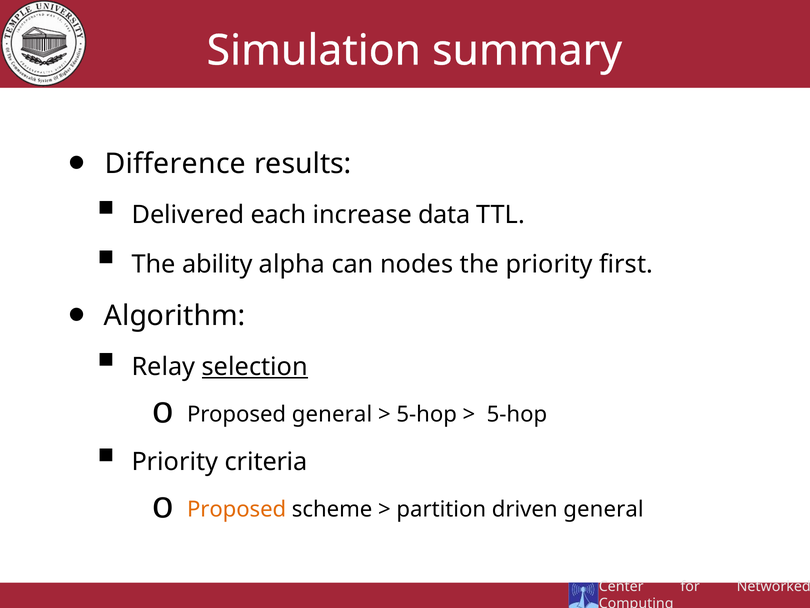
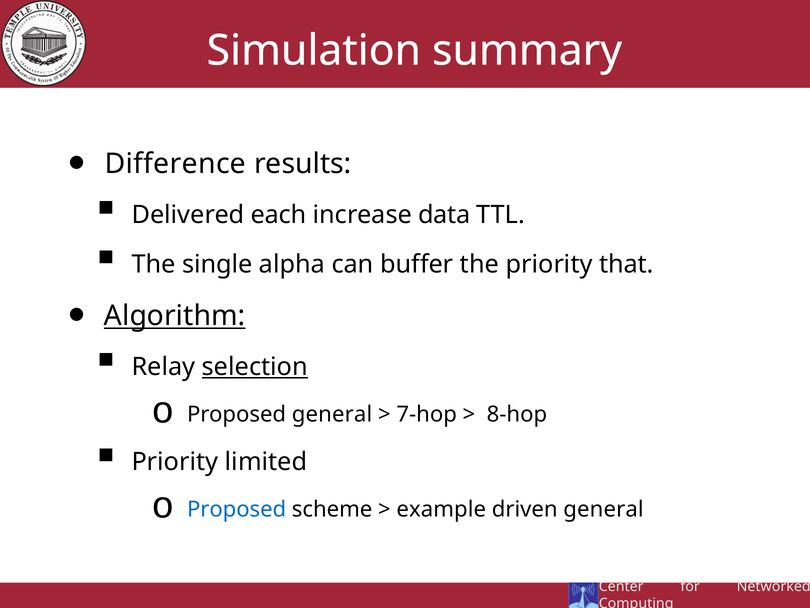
ability: ability -> single
nodes: nodes -> buffer
first: first -> that
Algorithm underline: none -> present
5-hop at (427, 414): 5-hop -> 7-hop
5-hop at (517, 414): 5-hop -> 8-hop
criteria: criteria -> limited
Proposed at (237, 509) colour: orange -> blue
partition: partition -> example
